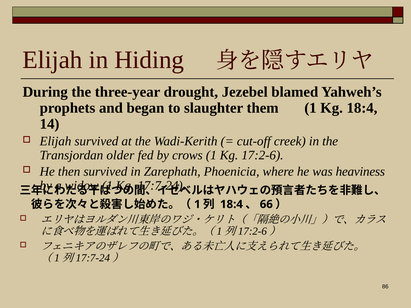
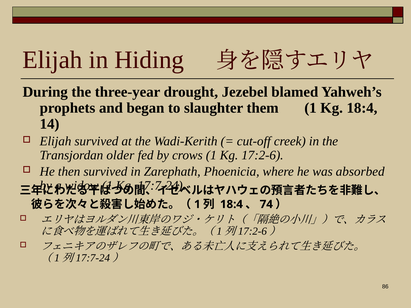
heaviness: heaviness -> absorbed
66: 66 -> 74
